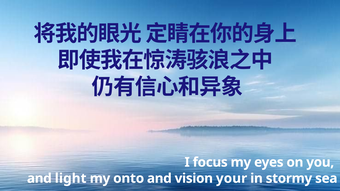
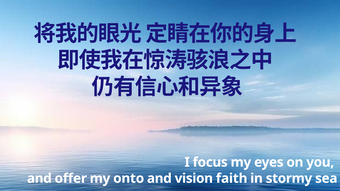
light: light -> offer
your: your -> faith
